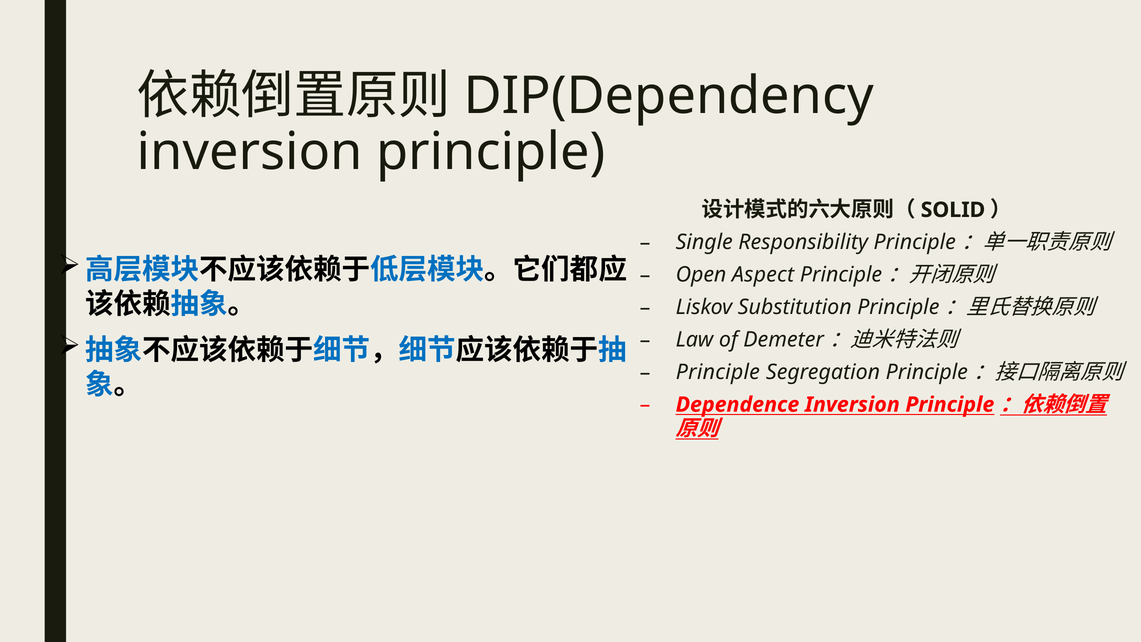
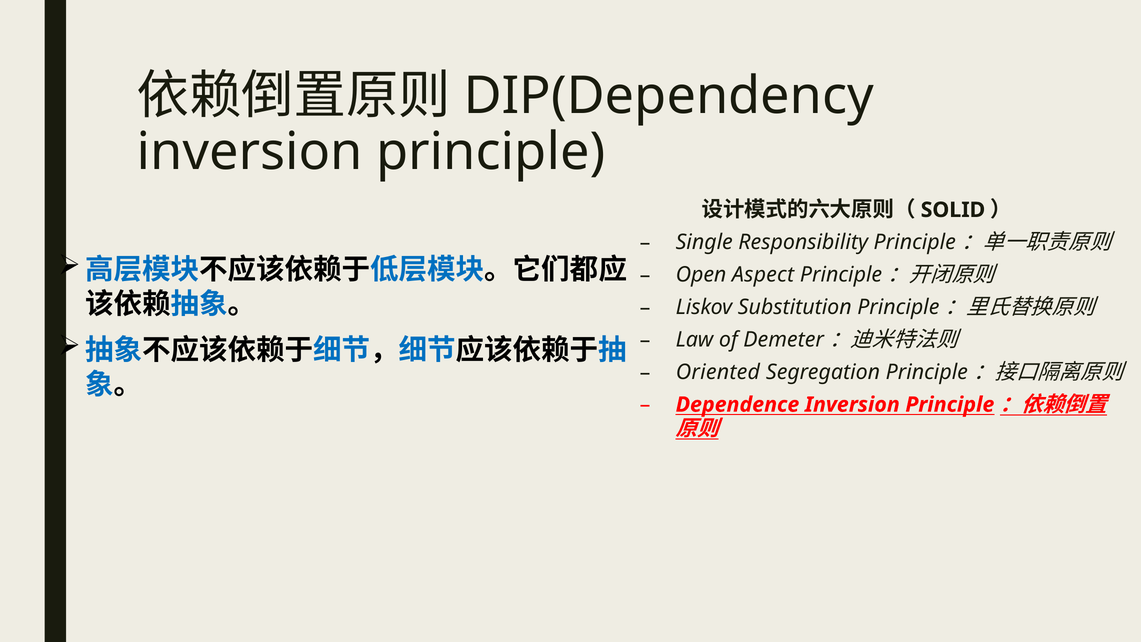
Principle at (718, 372): Principle -> Oriented
